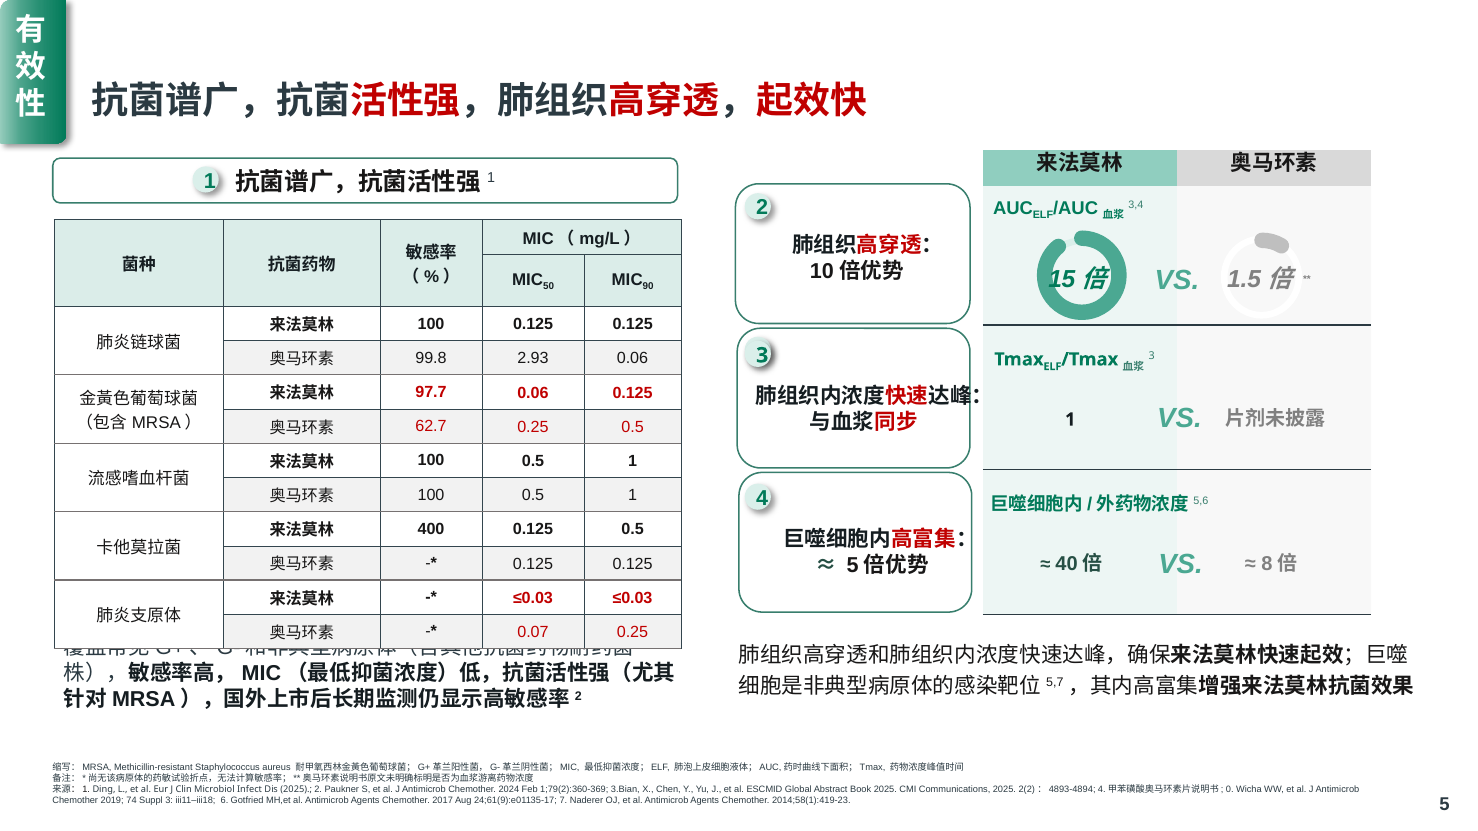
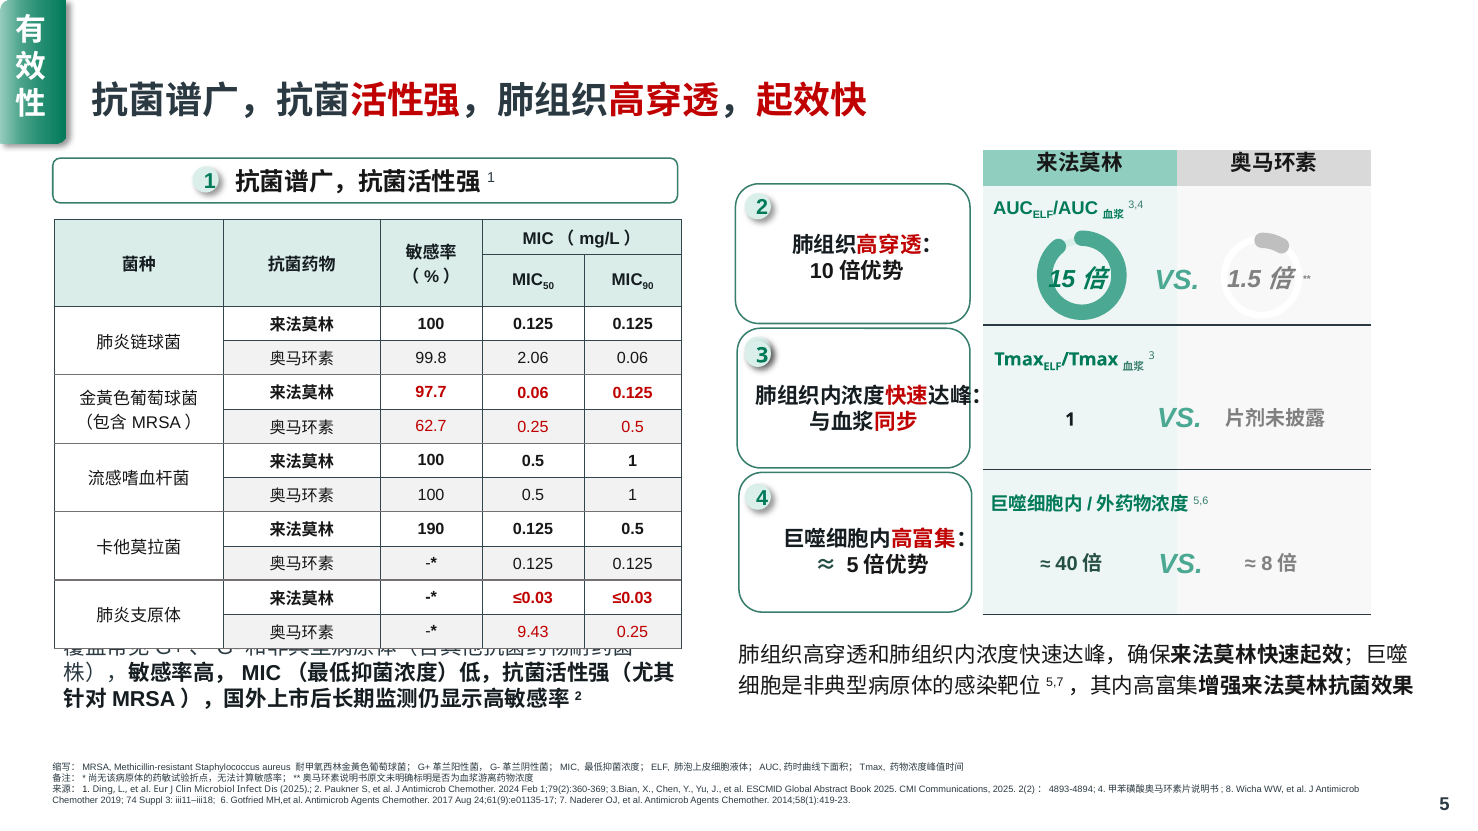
2.93: 2.93 -> 2.06
400: 400 -> 190
0.07: 0.07 -> 9.43
0: 0 -> 8
